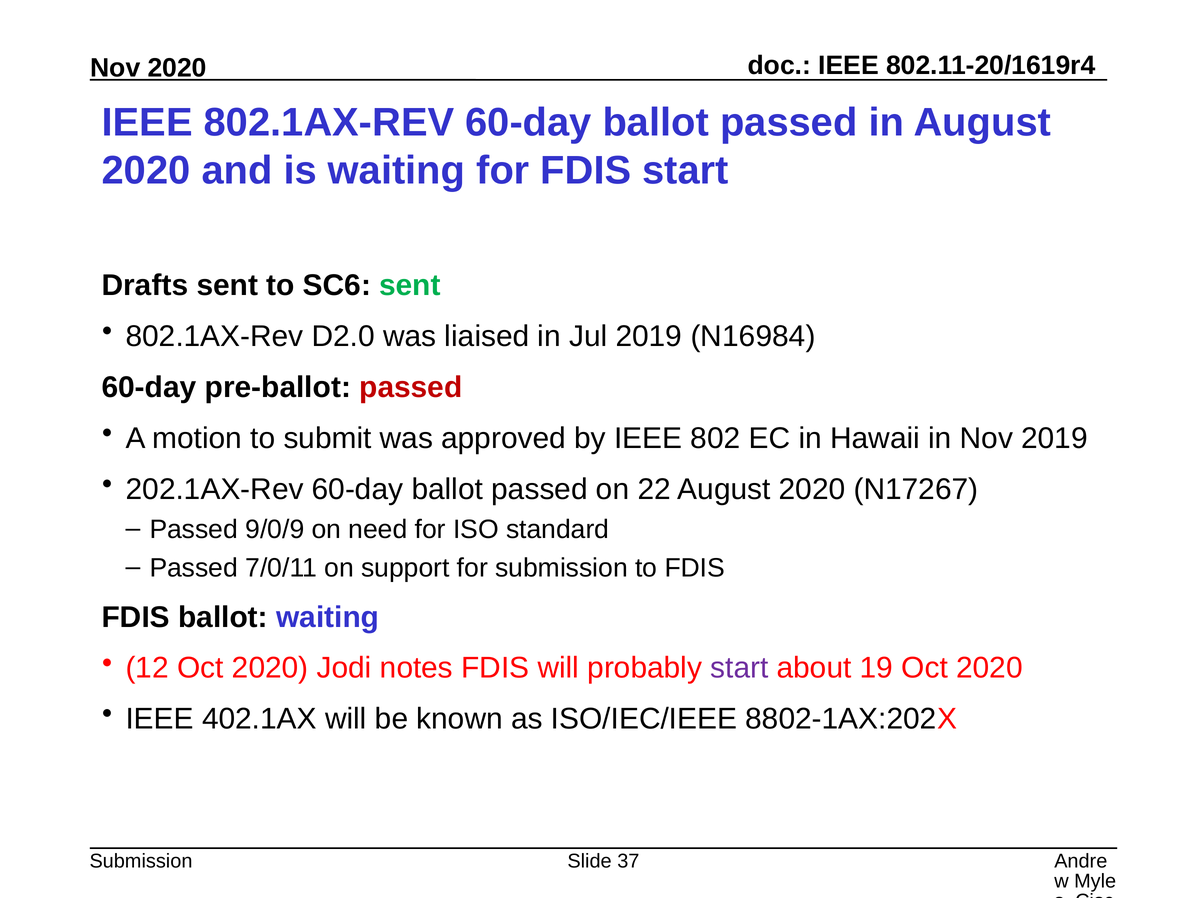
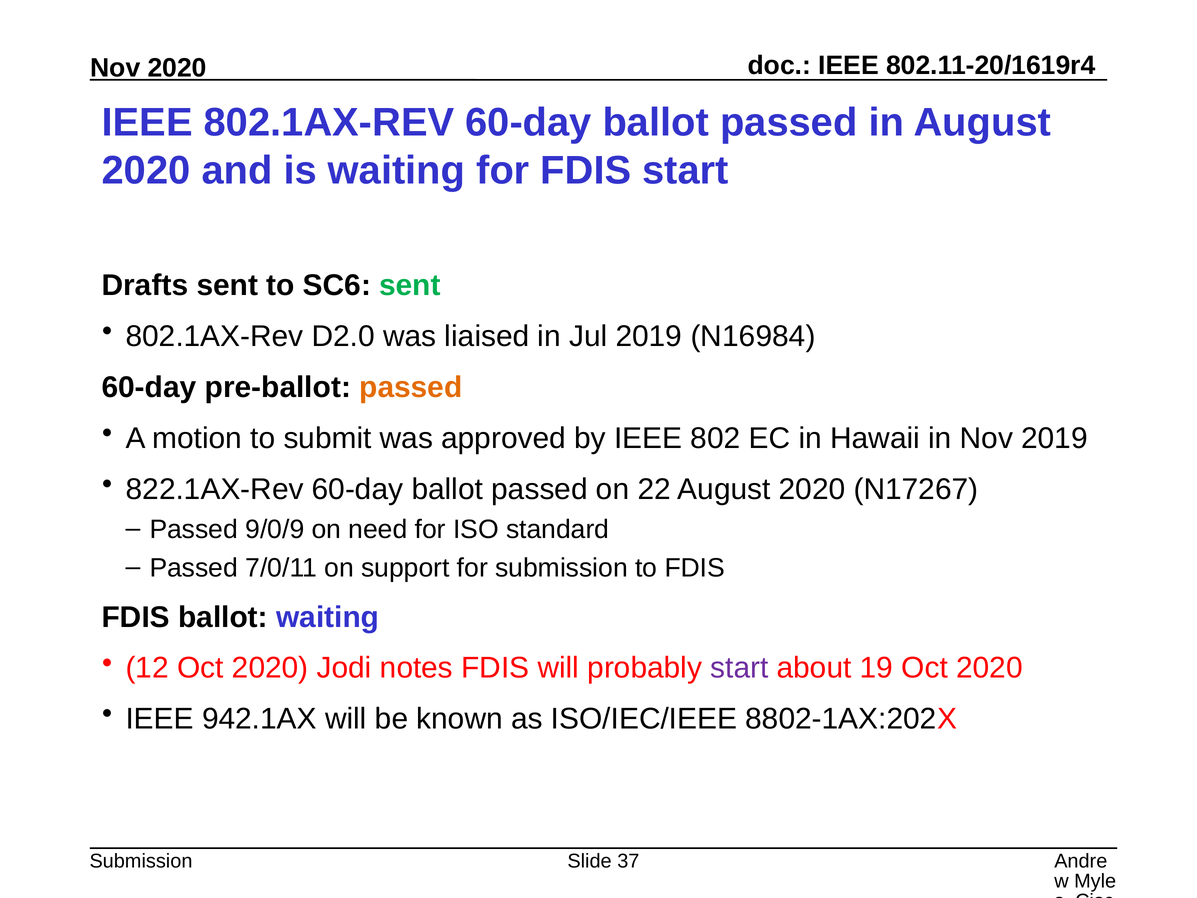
passed at (411, 387) colour: red -> orange
202.1AX-Rev: 202.1AX-Rev -> 822.1AX-Rev
402.1AX: 402.1AX -> 942.1AX
